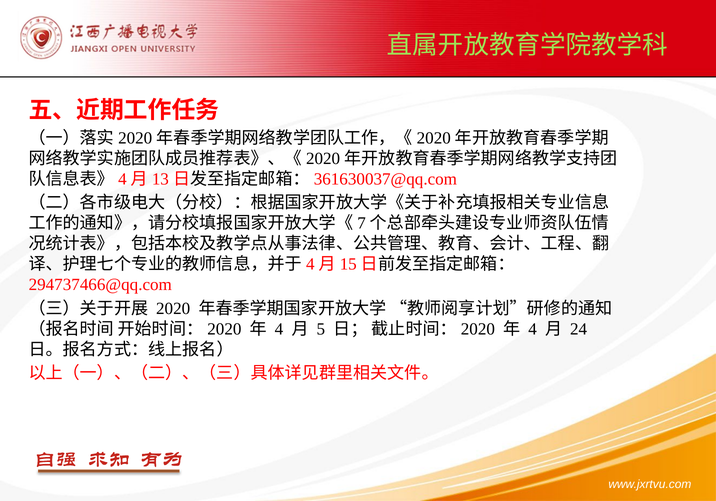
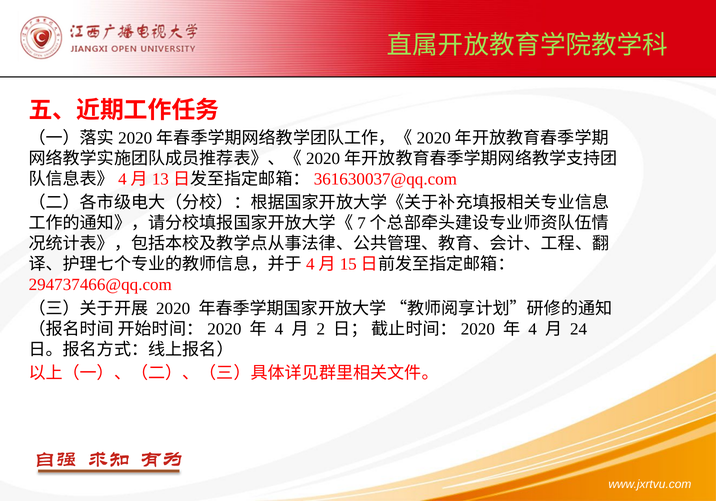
5: 5 -> 2
